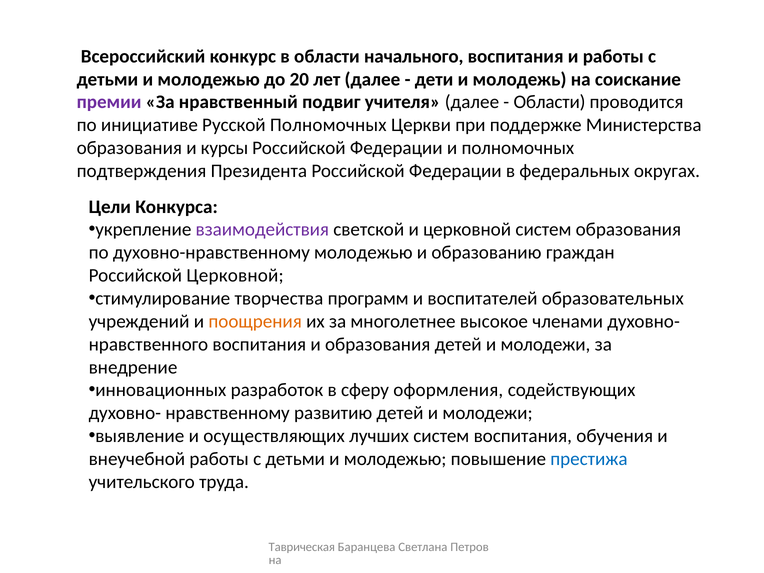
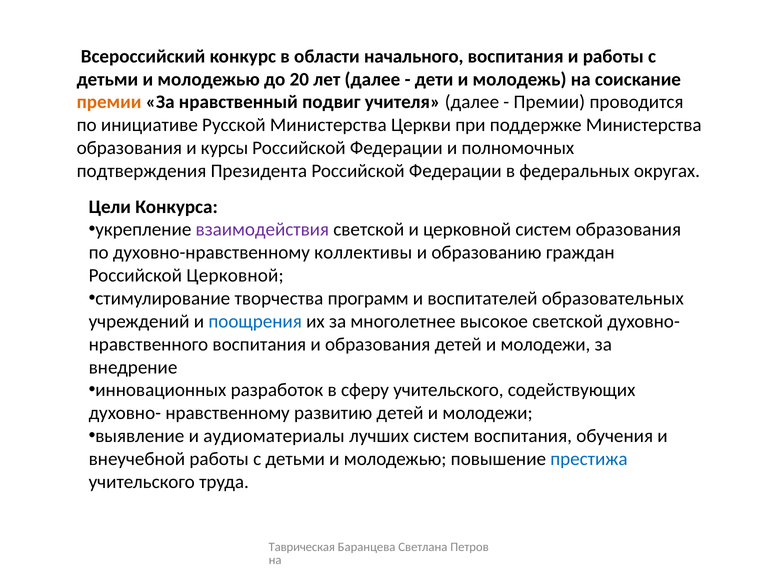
премии at (109, 102) colour: purple -> orange
Области at (549, 102): Области -> Премии
Русской Полномочных: Полномочных -> Министерства
духовно-нравственному молодежью: молодежью -> коллективы
поощрения colour: orange -> blue
высокое членами: членами -> светской
сферу оформления: оформления -> учительского
осуществляющих: осуществляющих -> аудиоматериалы
